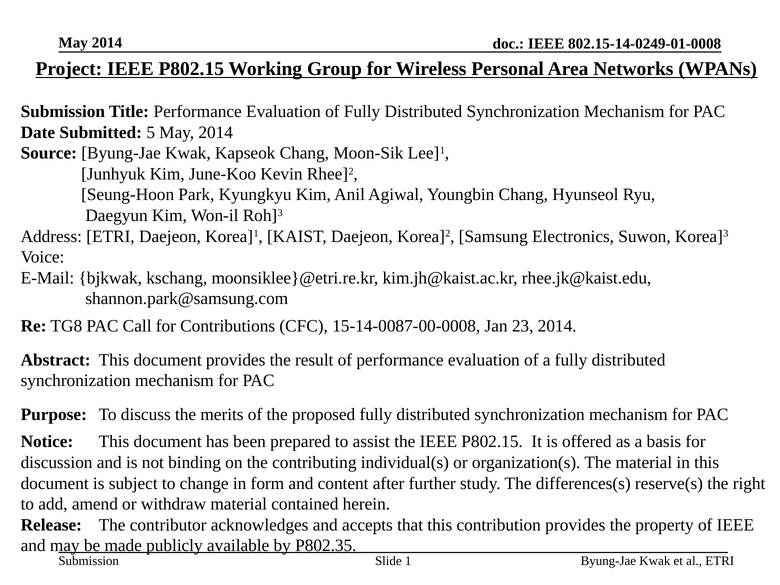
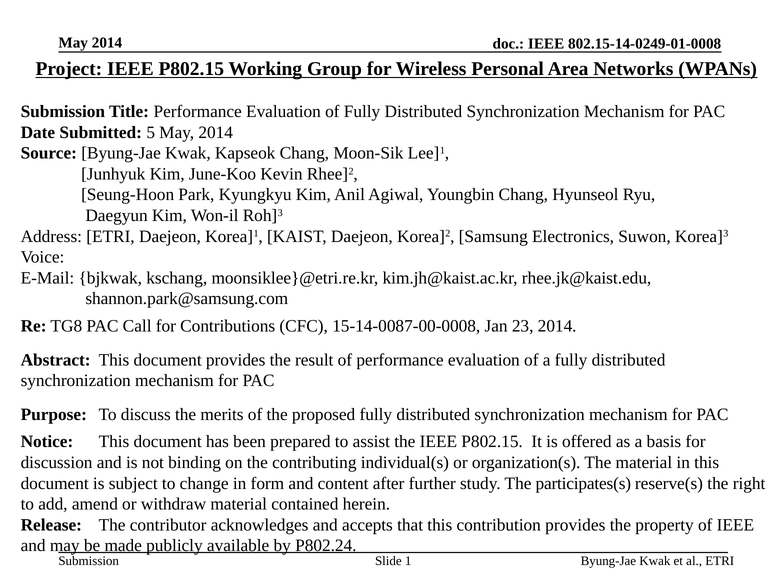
differences(s: differences(s -> participates(s
P802.35: P802.35 -> P802.24
